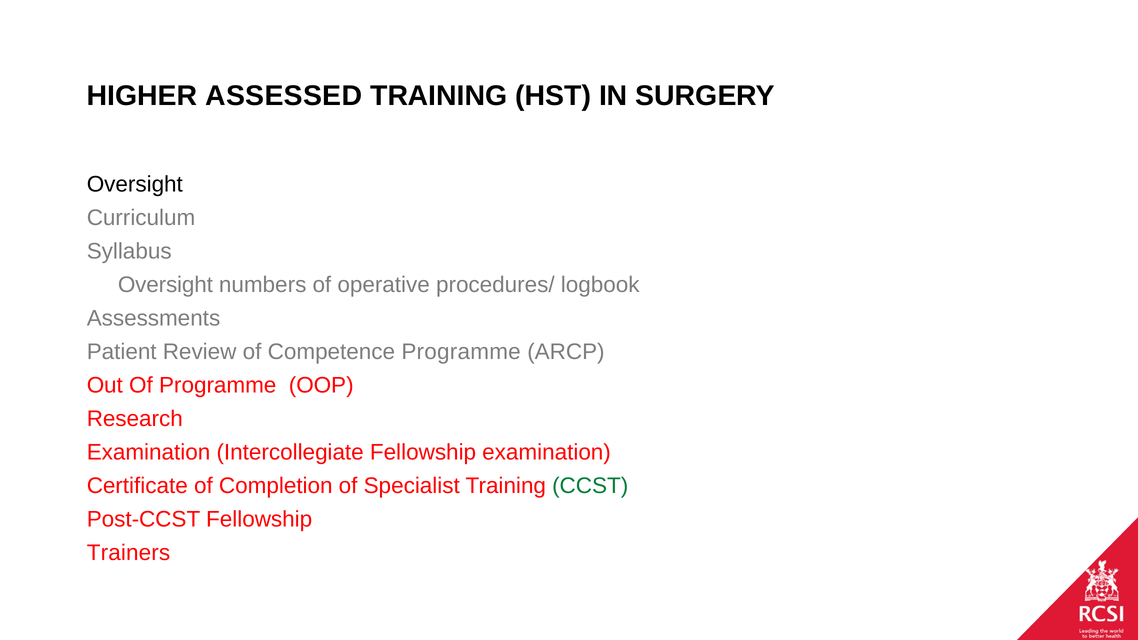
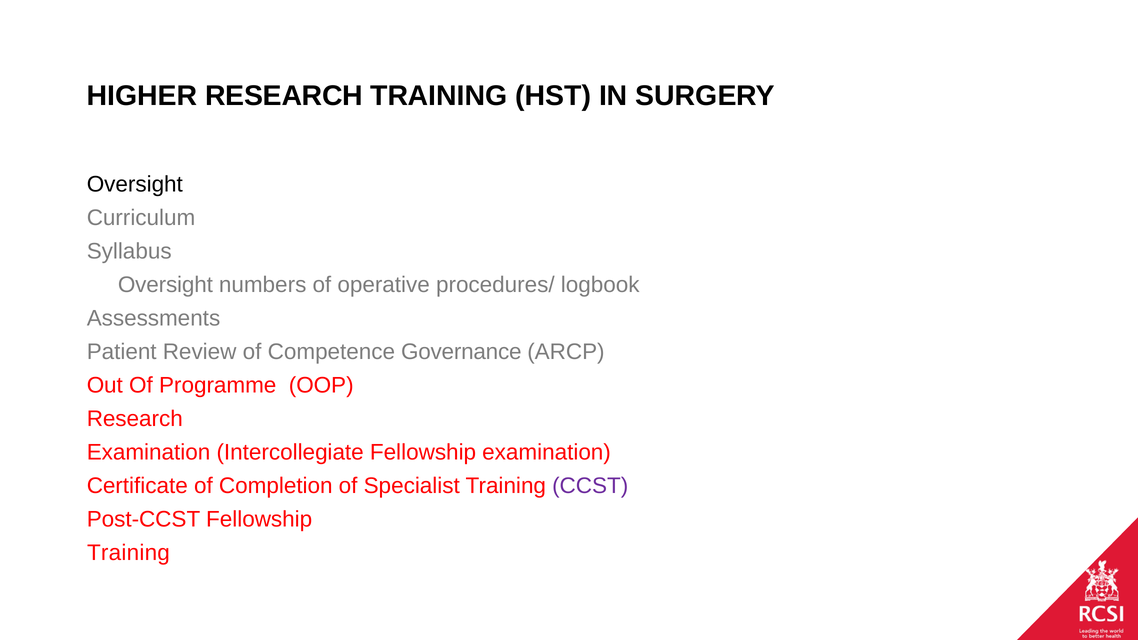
HIGHER ASSESSED: ASSESSED -> RESEARCH
Competence Programme: Programme -> Governance
CCST colour: green -> purple
Trainers at (129, 553): Trainers -> Training
